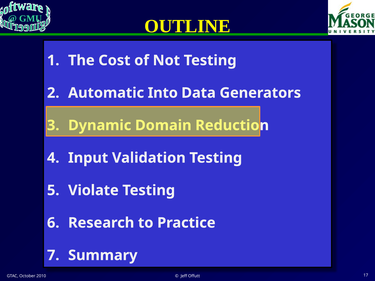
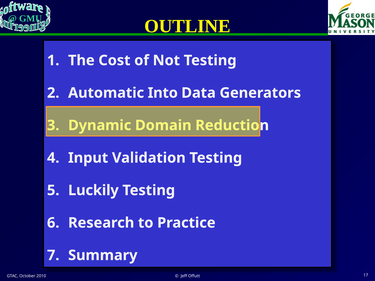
Violate: Violate -> Luckily
